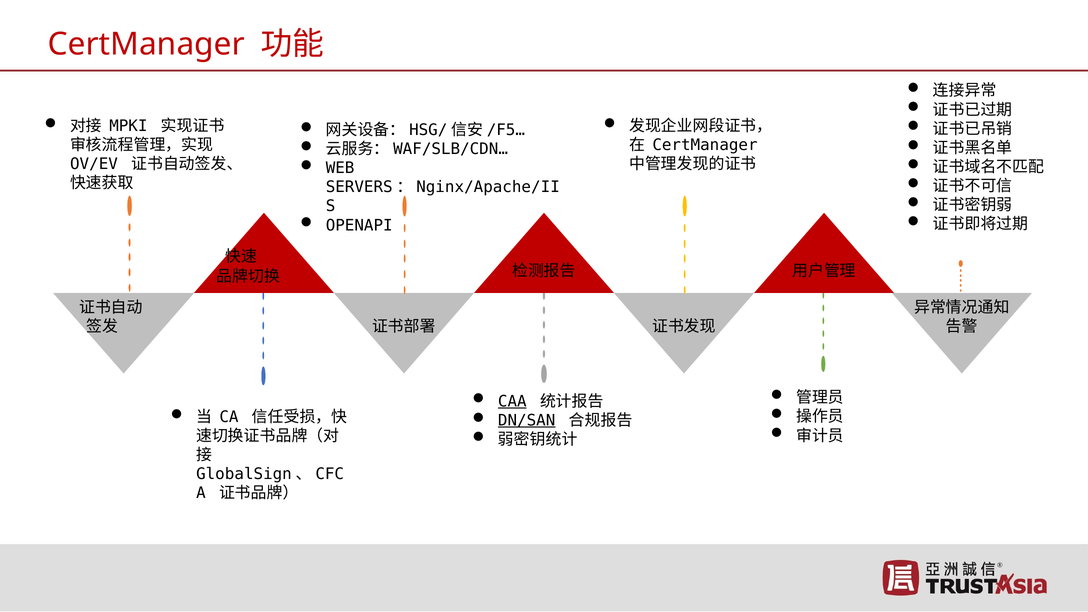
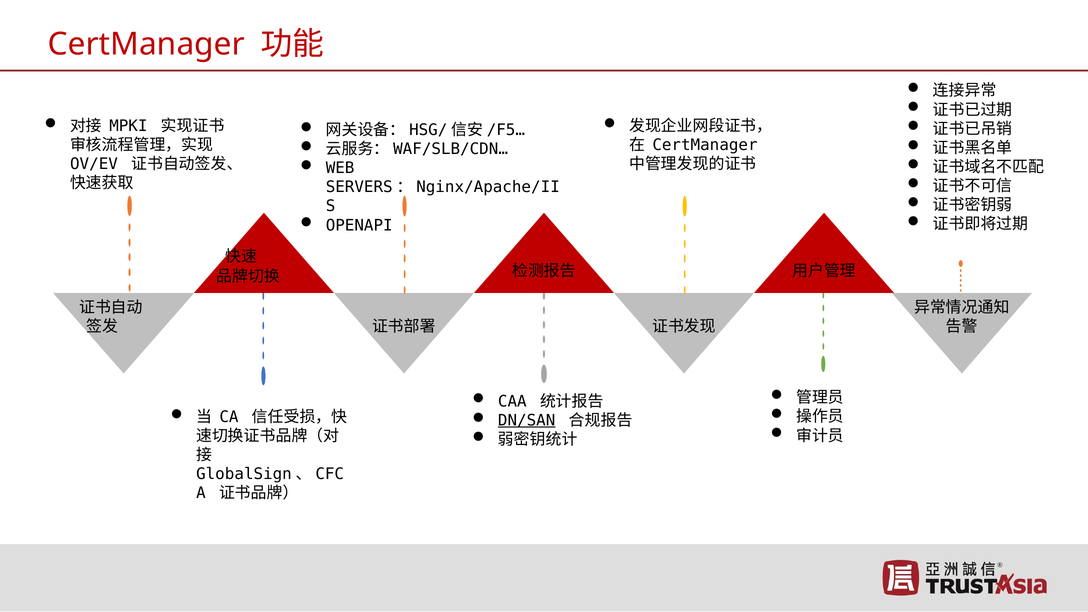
CAA underline: present -> none
